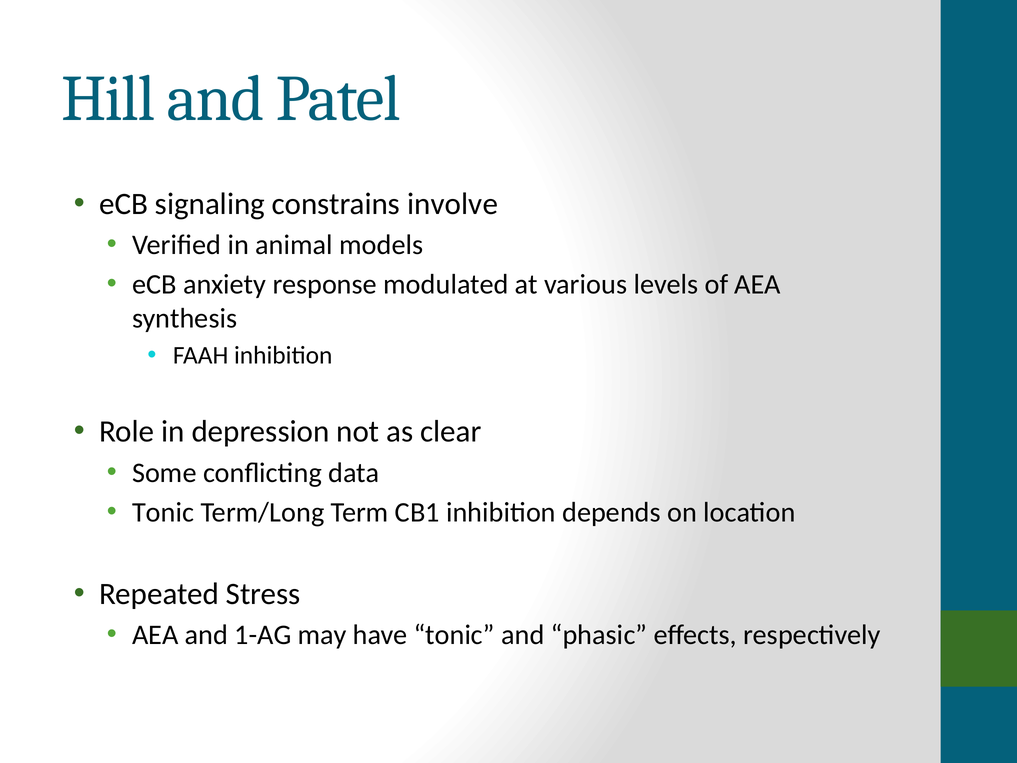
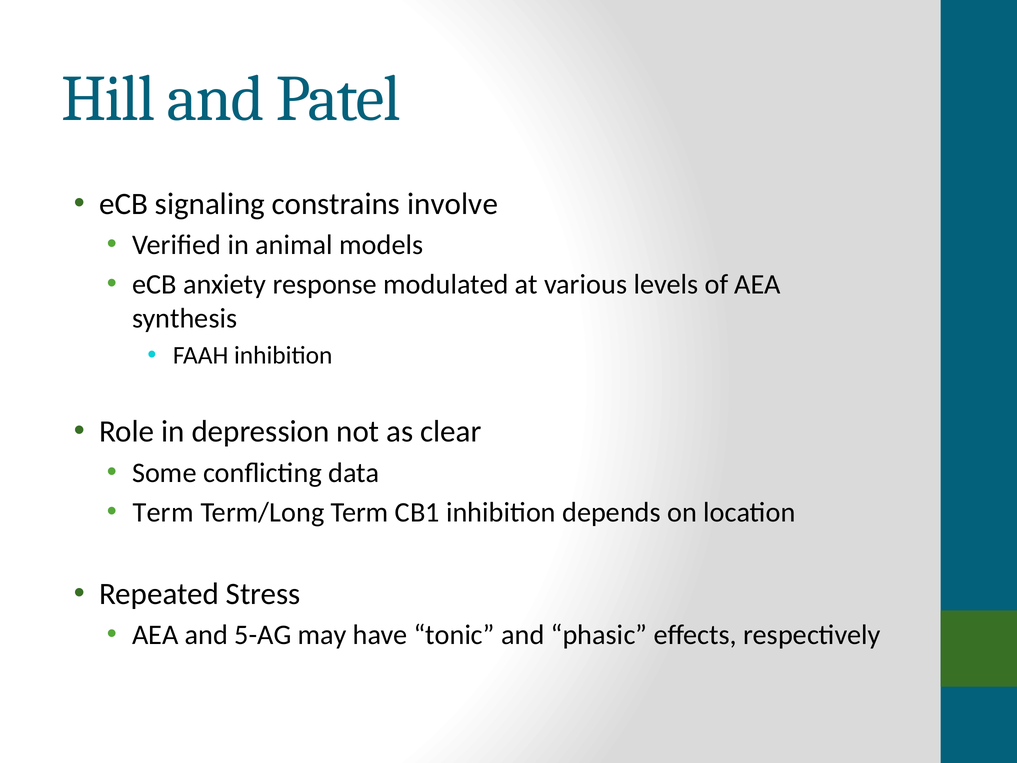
Tonic at (163, 512): Tonic -> Term
1-AG: 1-AG -> 5-AG
